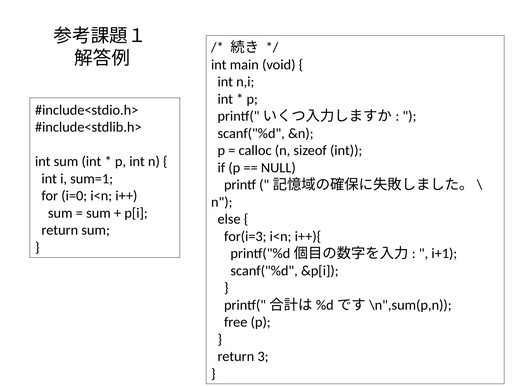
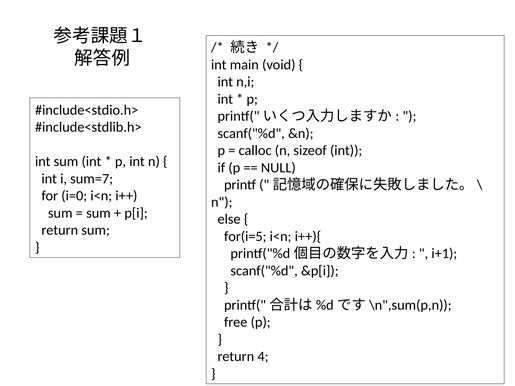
sum=1: sum=1 -> sum=7
for(i=3: for(i=3 -> for(i=5
3: 3 -> 4
